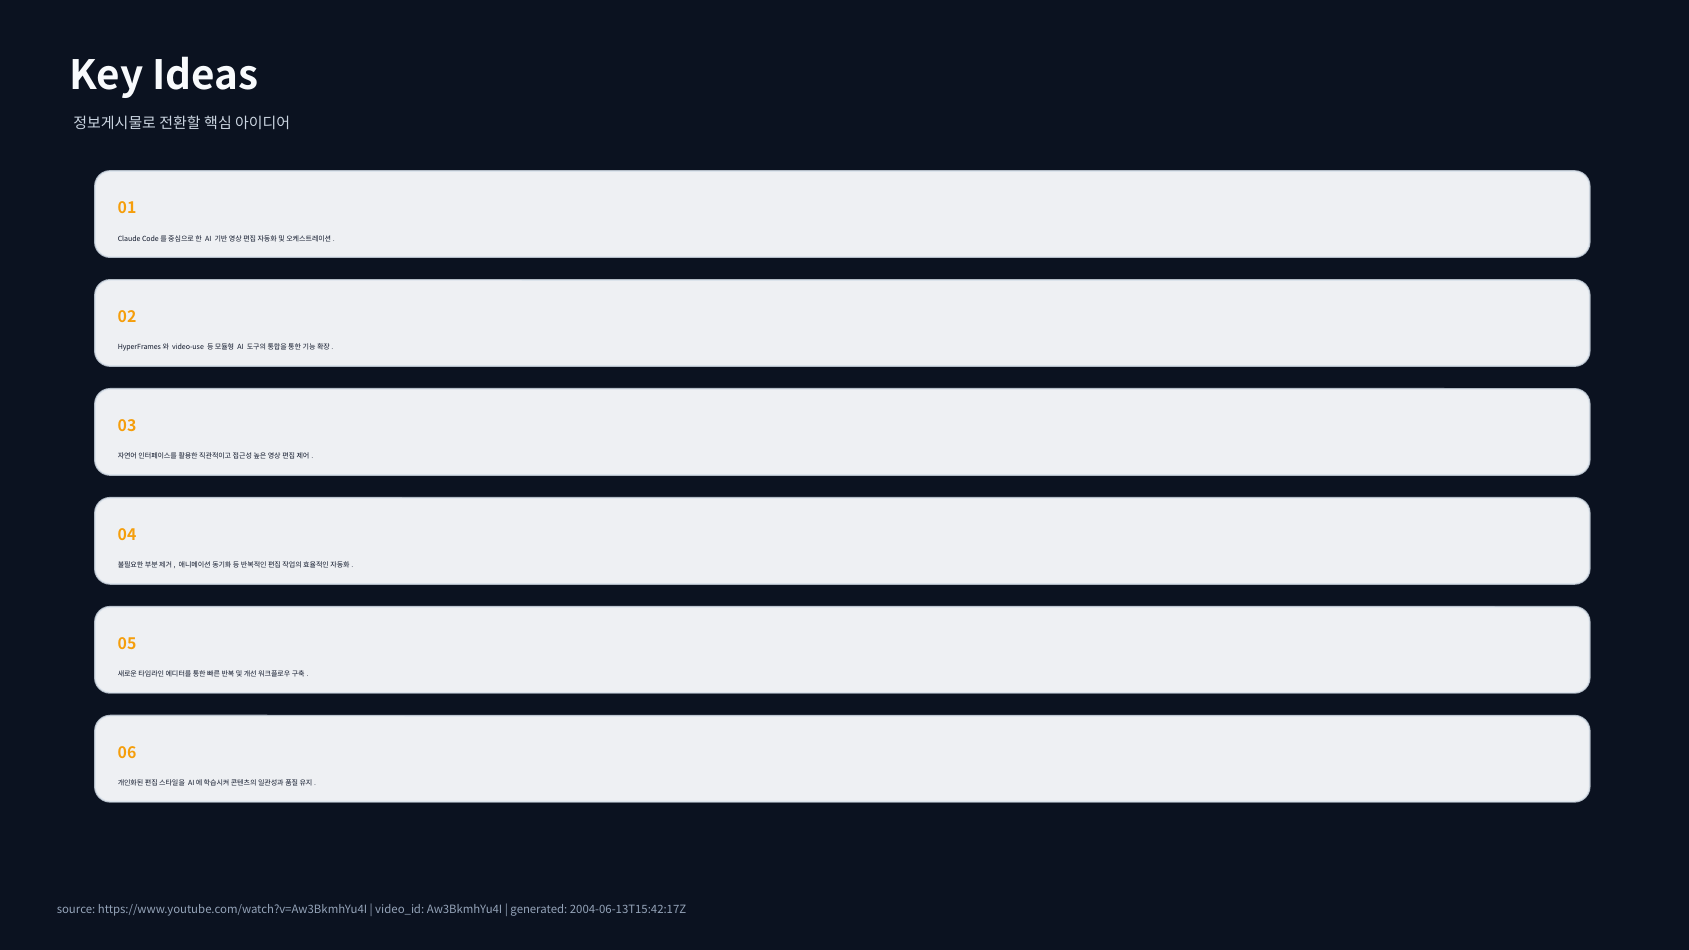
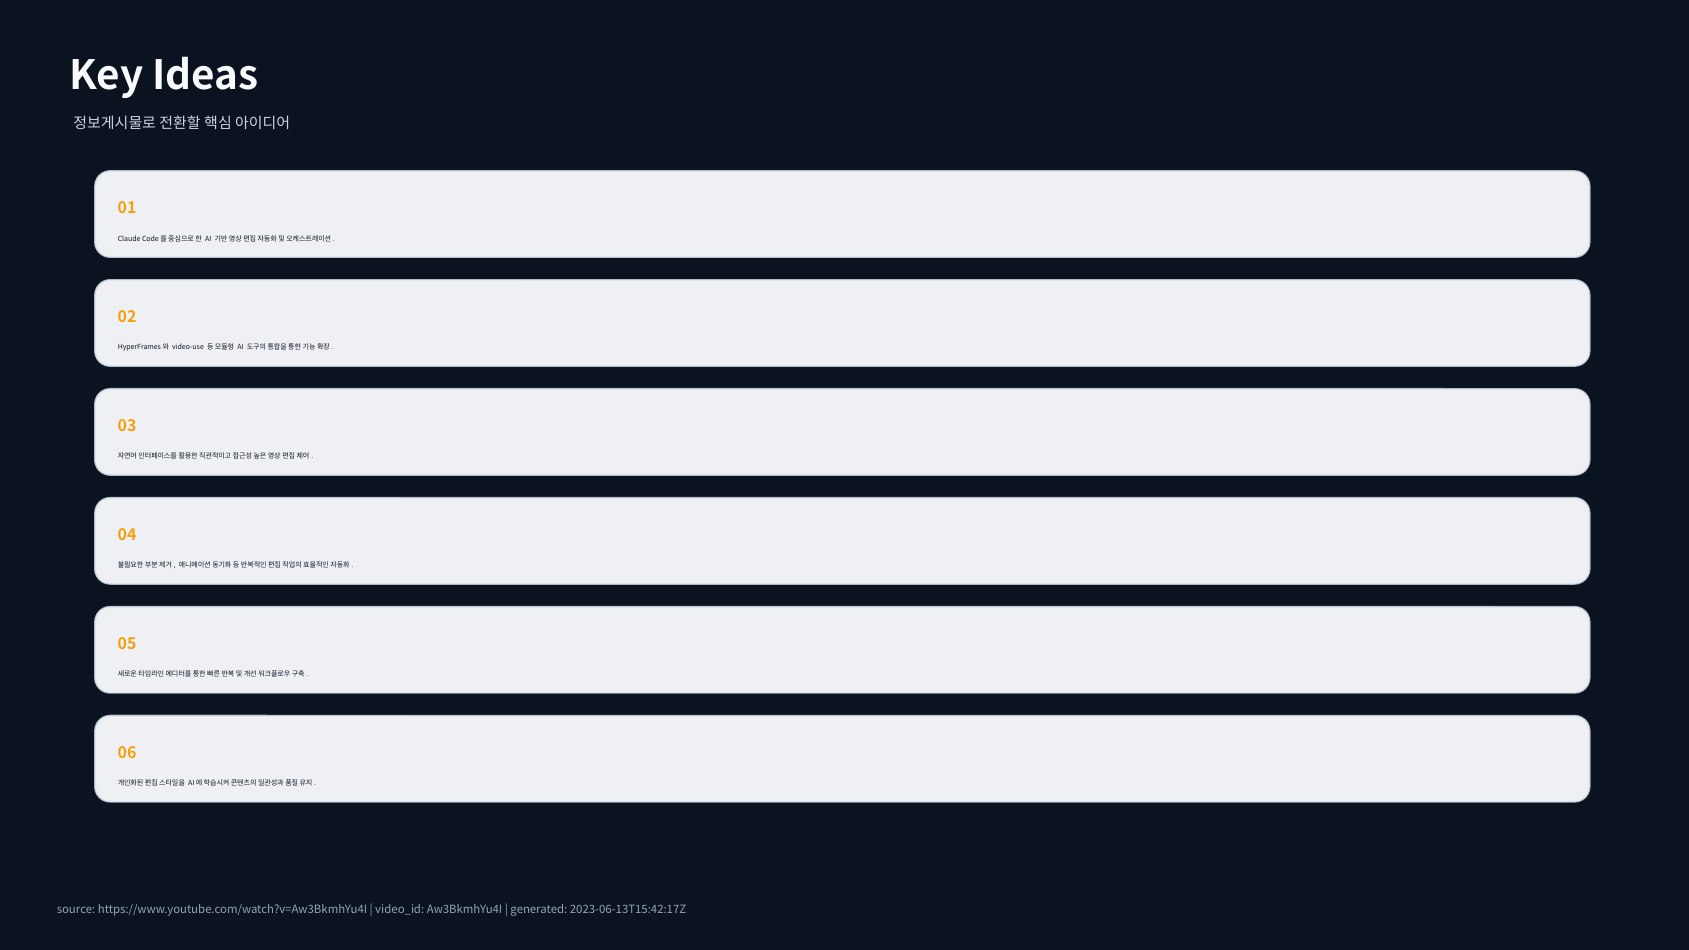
2004-06-13T15:42:17Z: 2004-06-13T15:42:17Z -> 2023-06-13T15:42:17Z
